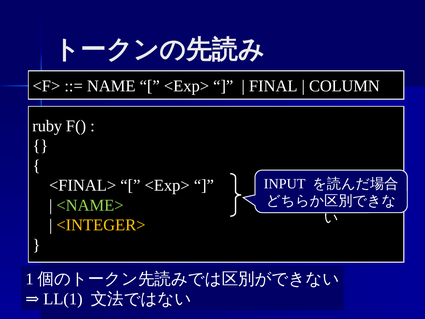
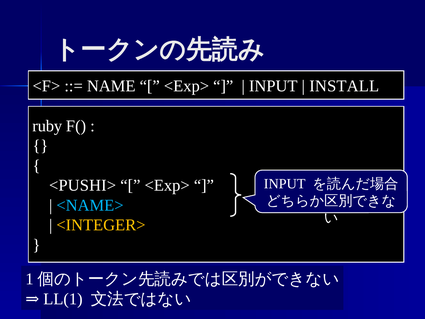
FINAL at (273, 86): FINAL -> INPUT
COLUMN: COLUMN -> INSTALL
<FINAL>: <FINAL> -> <PUSHI>
<NAME> colour: light green -> light blue
